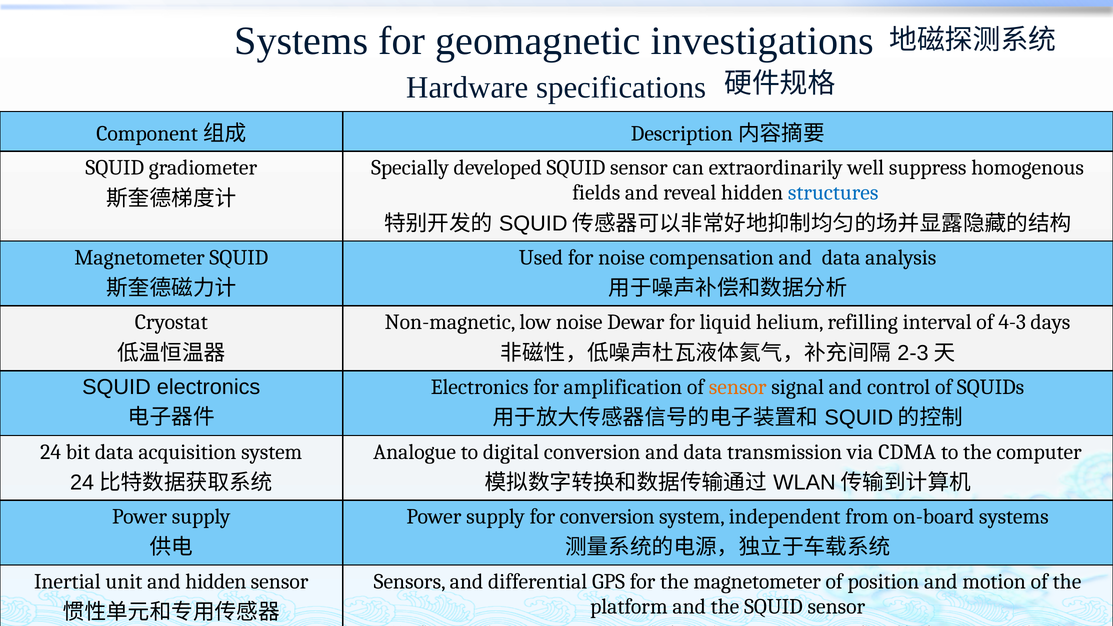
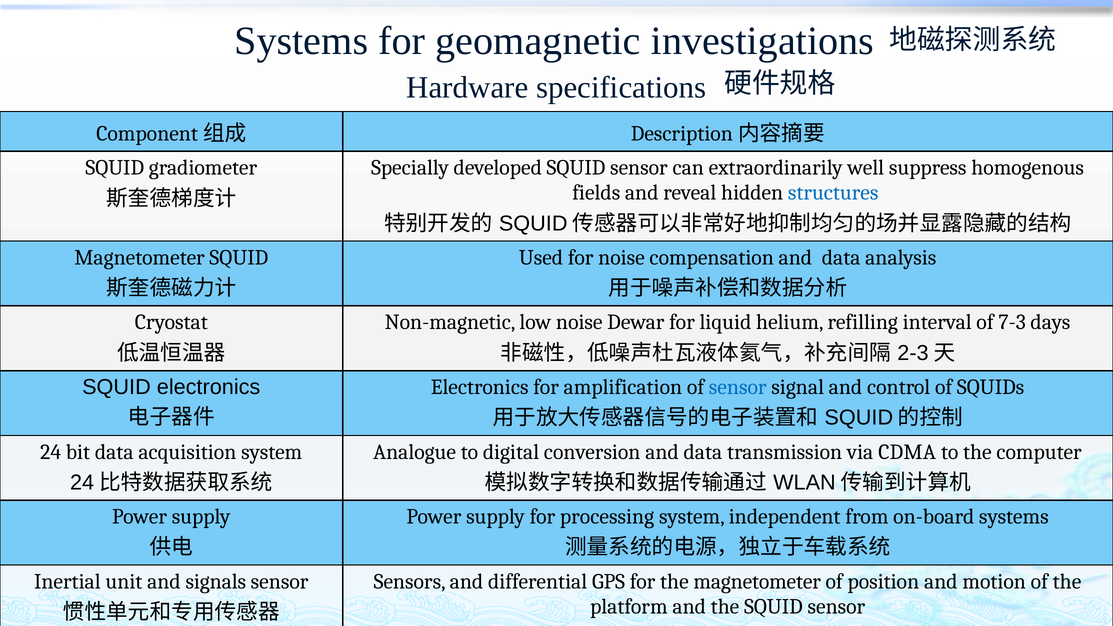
4-3: 4-3 -> 7-3
sensor at (738, 387) colour: orange -> blue
for conversion: conversion -> processing
and hidden: hidden -> signals
